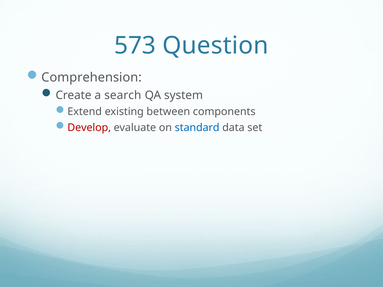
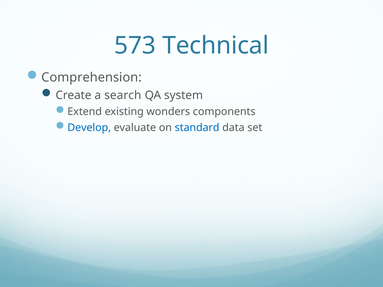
Question: Question -> Technical
between: between -> wonders
Develop colour: red -> blue
